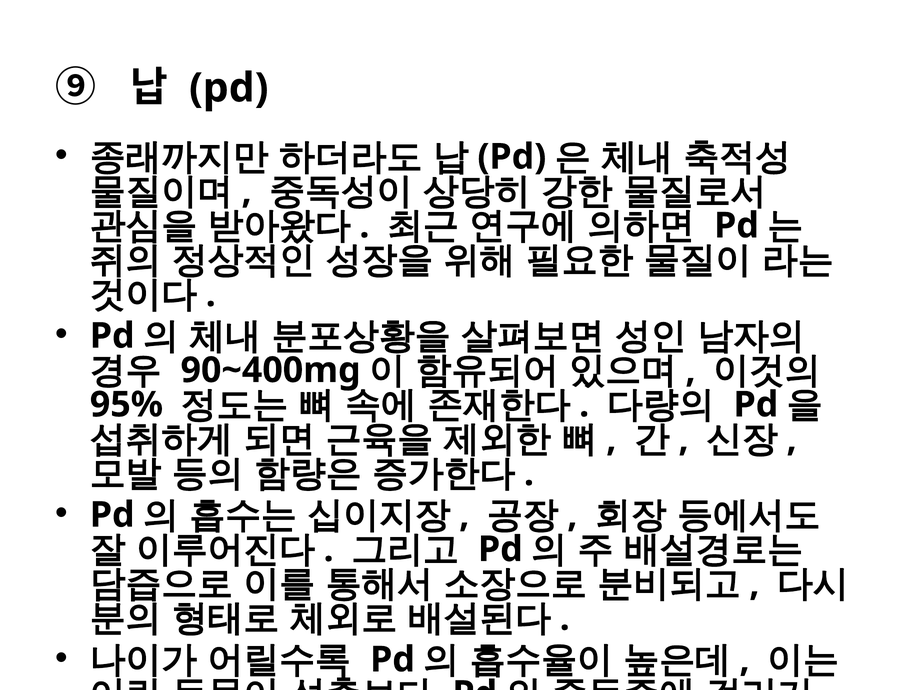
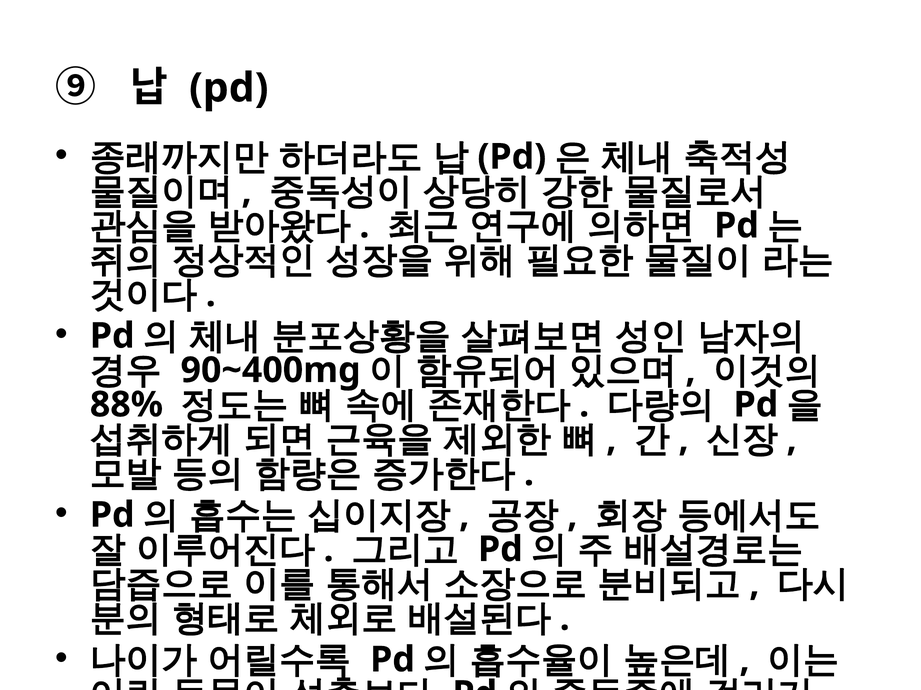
95%: 95% -> 88%
